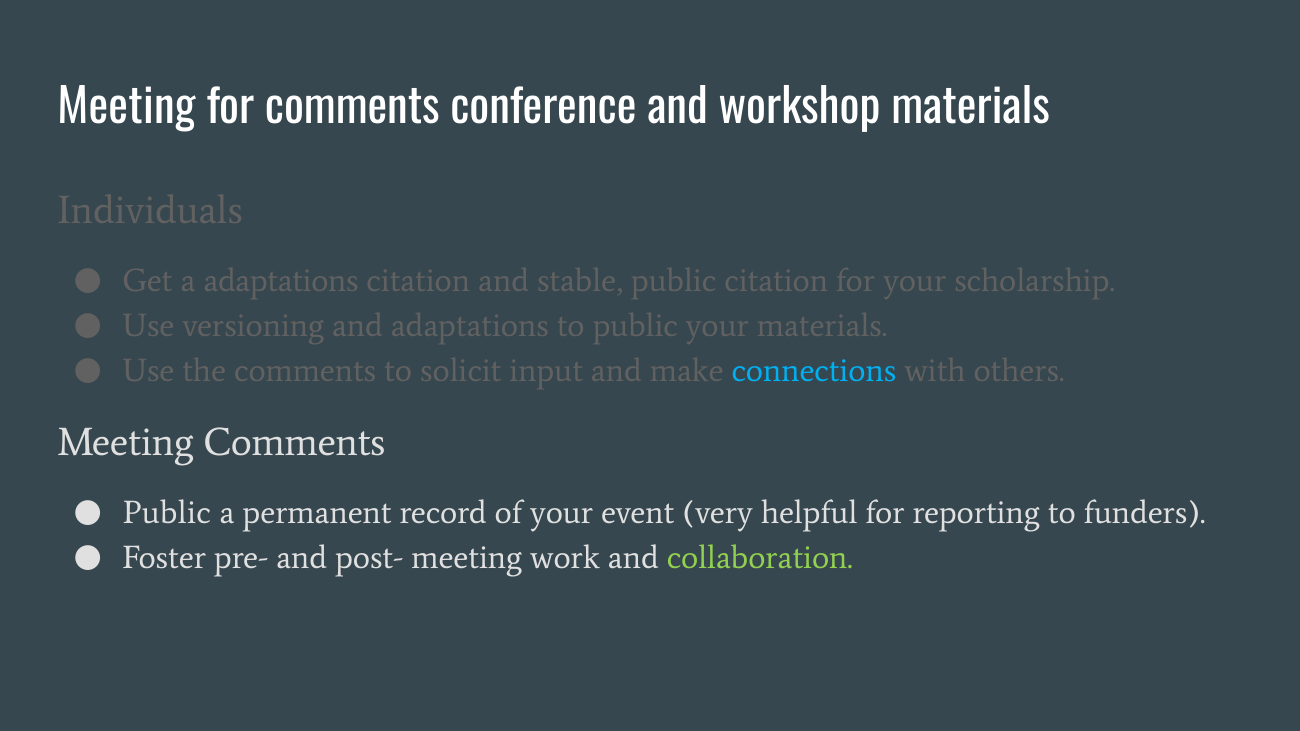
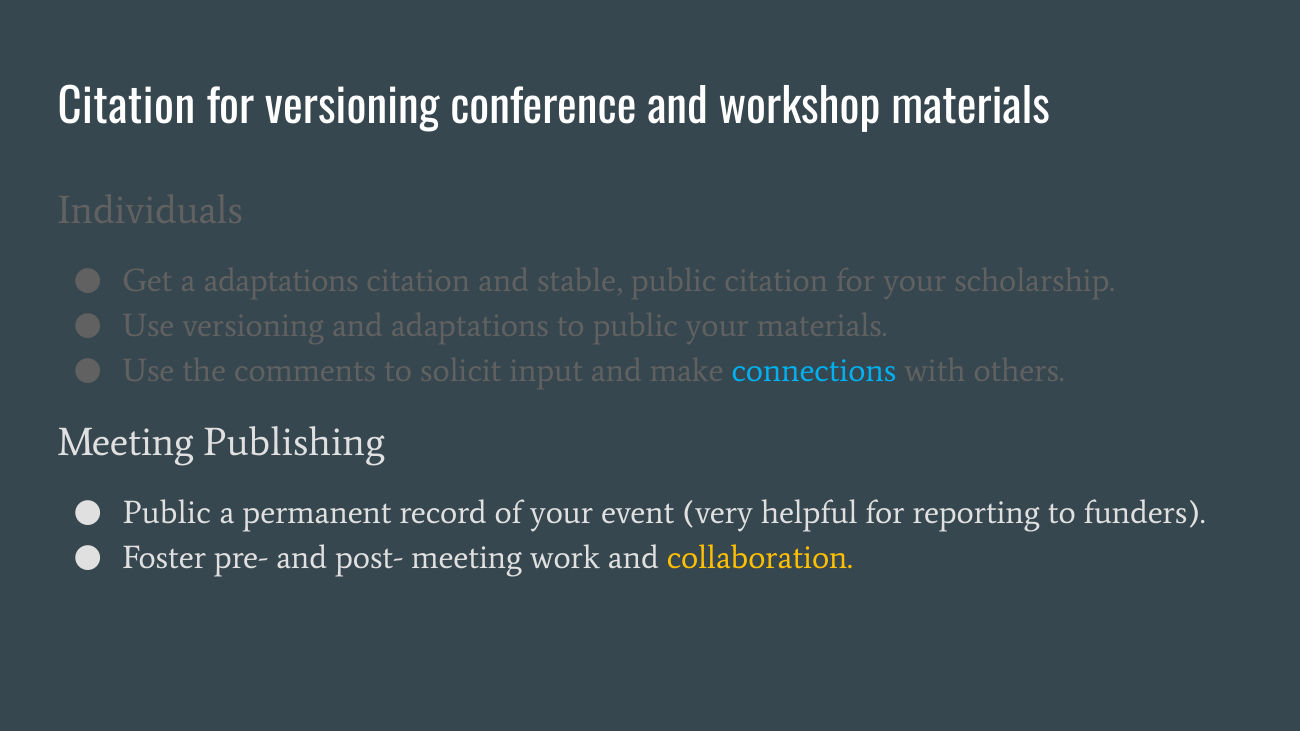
Meeting at (126, 108): Meeting -> Citation
for comments: comments -> versioning
Meeting Comments: Comments -> Publishing
collaboration colour: light green -> yellow
